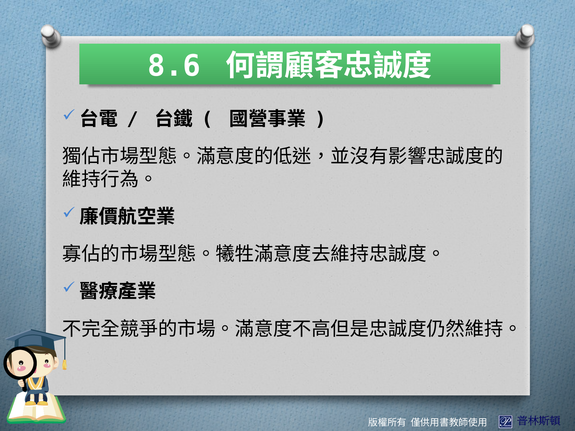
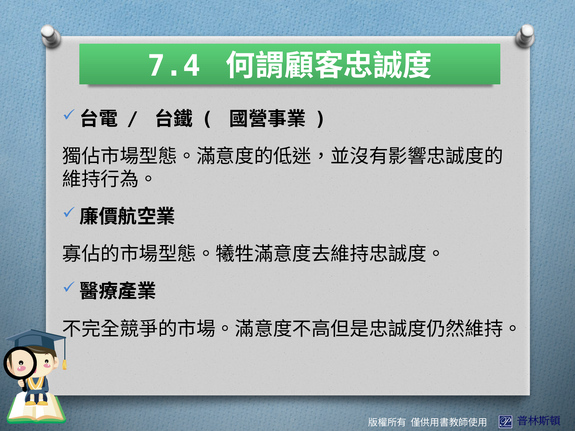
8.6: 8.6 -> 7.4
